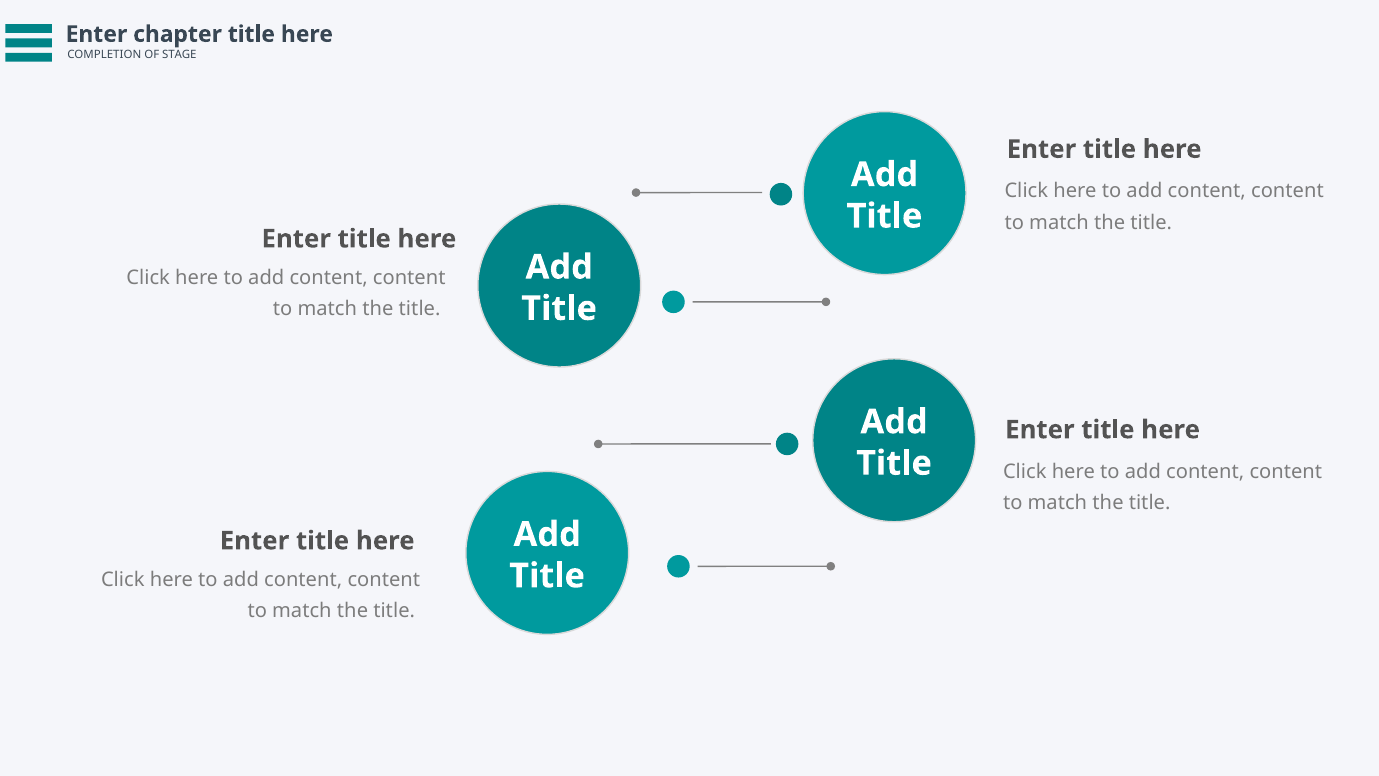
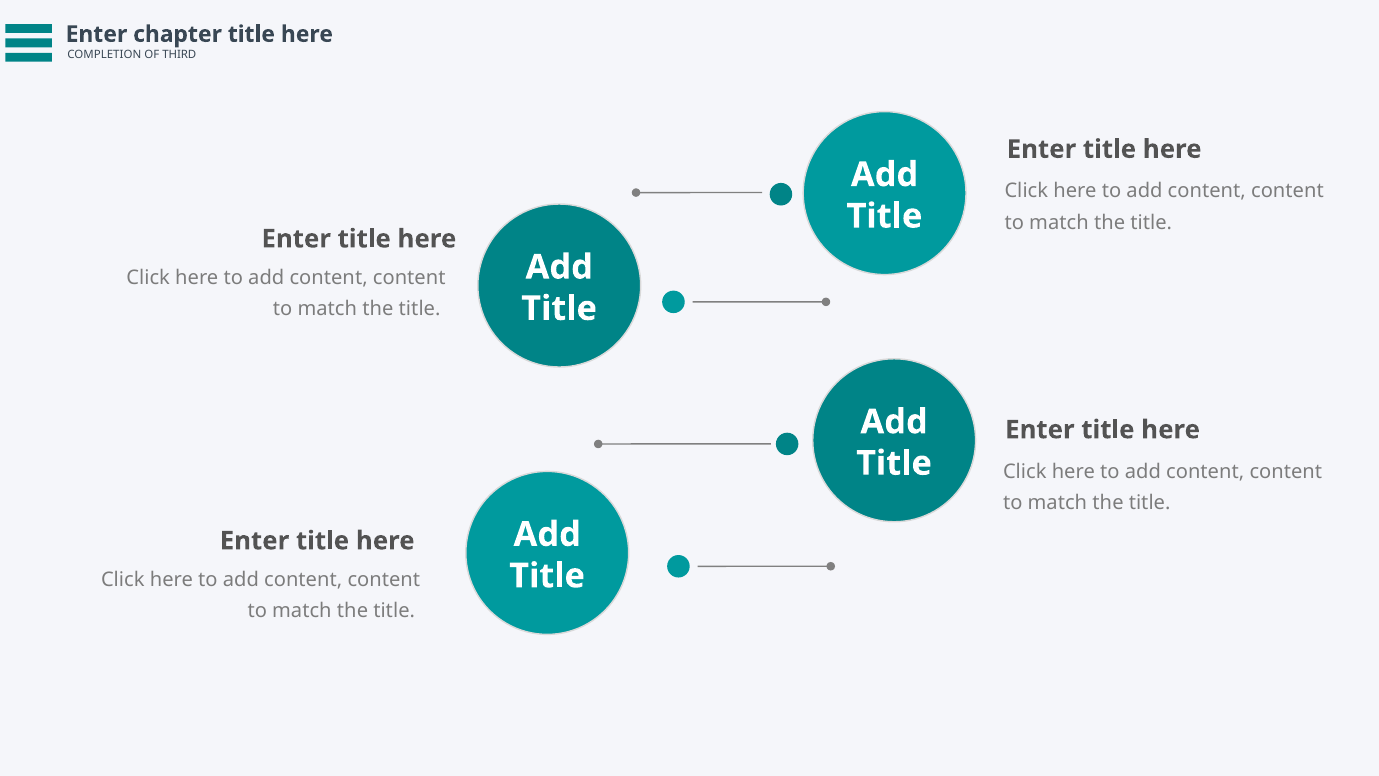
STAGE: STAGE -> THIRD
